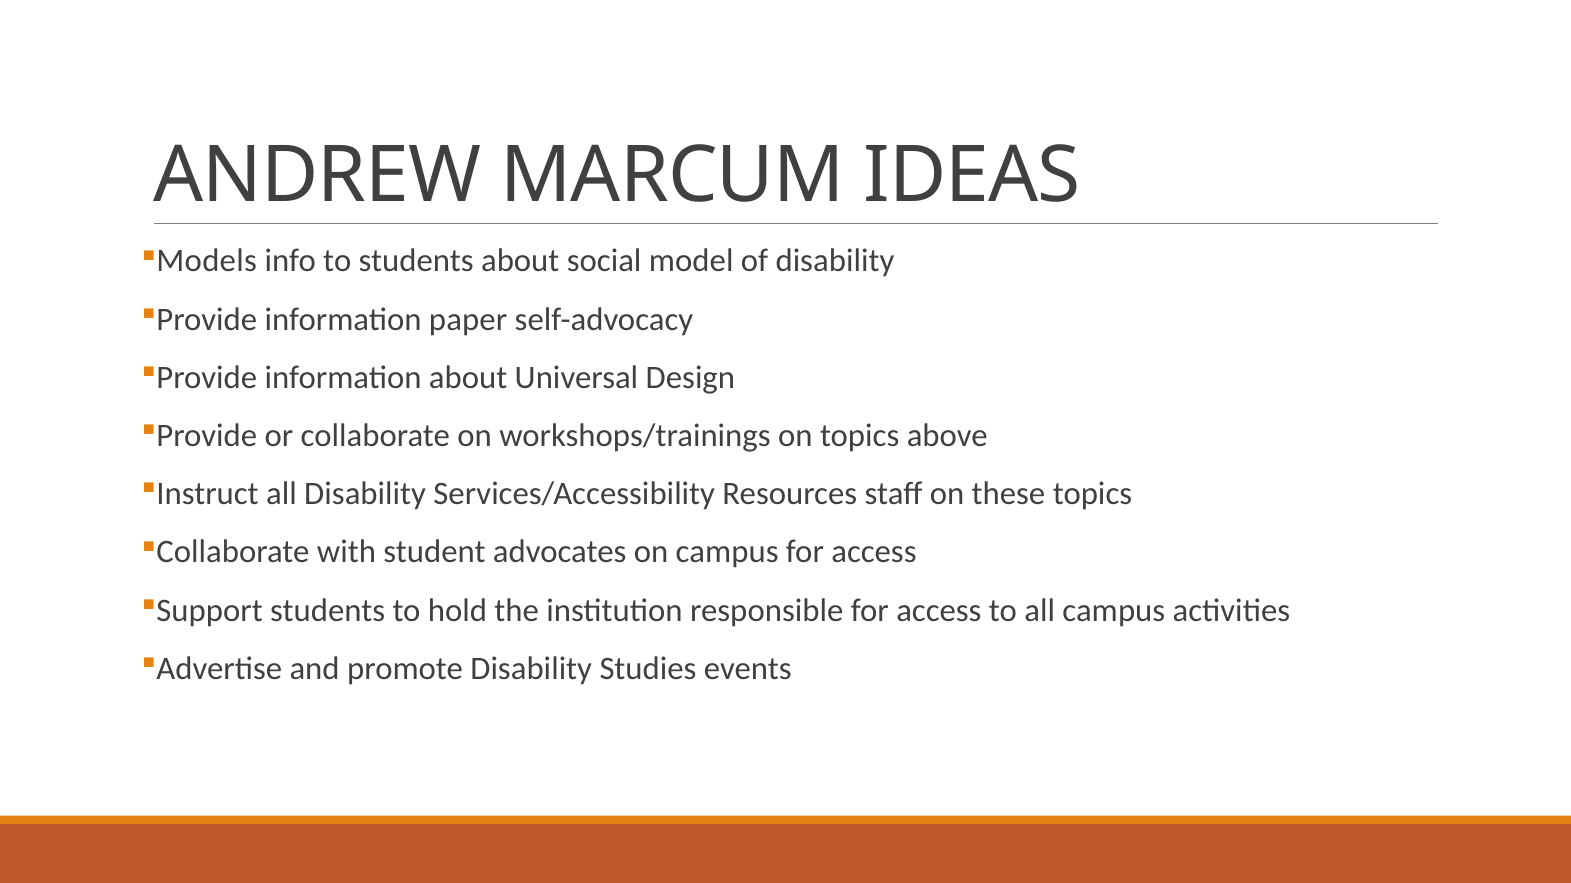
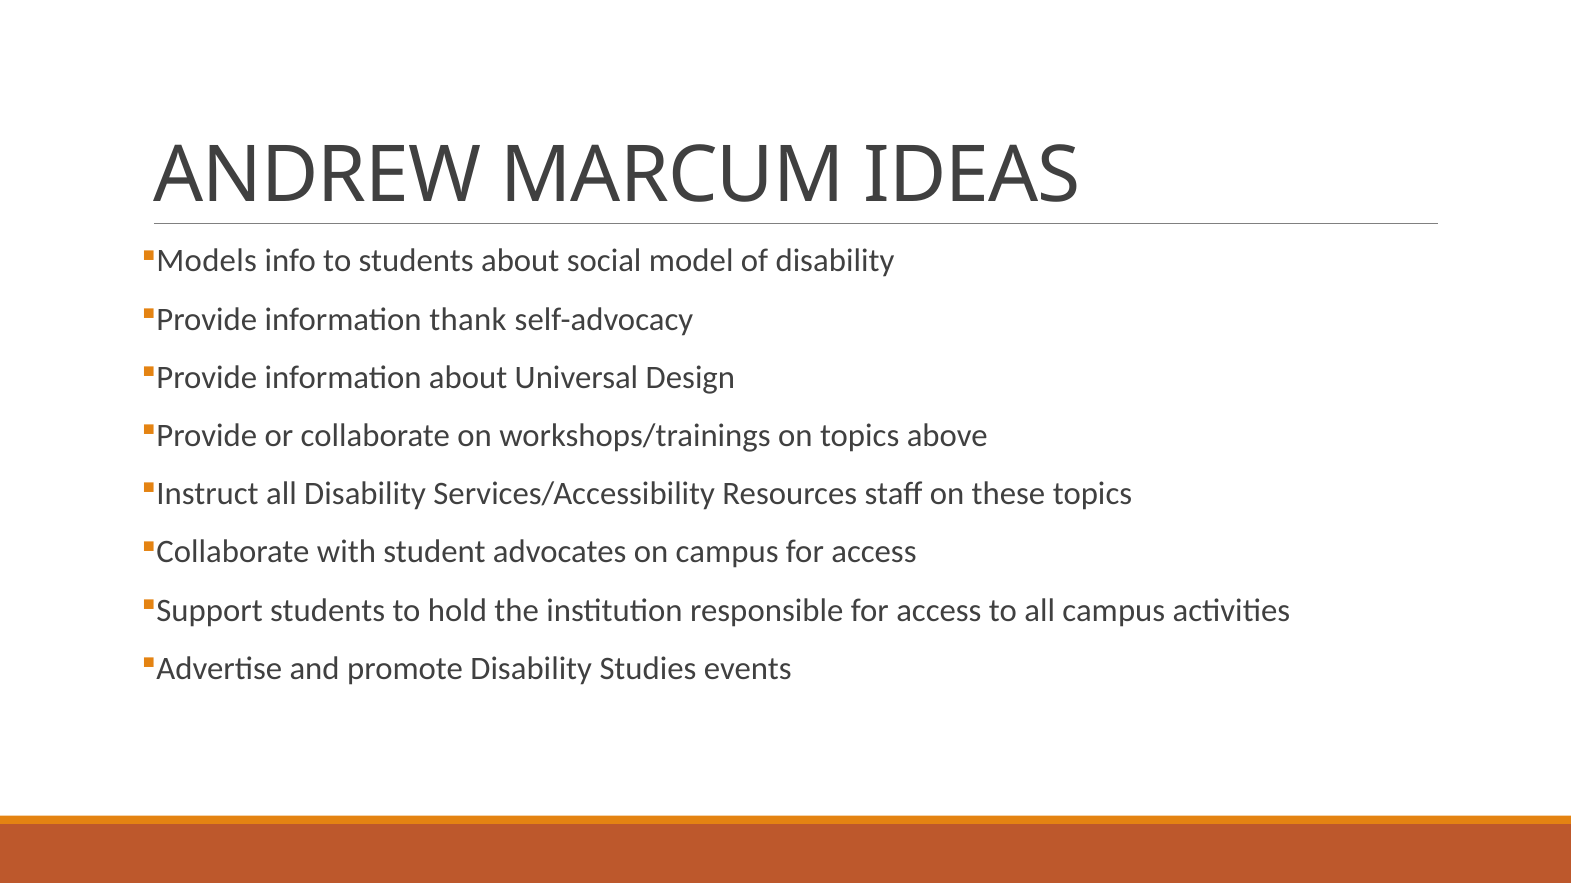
paper: paper -> thank
